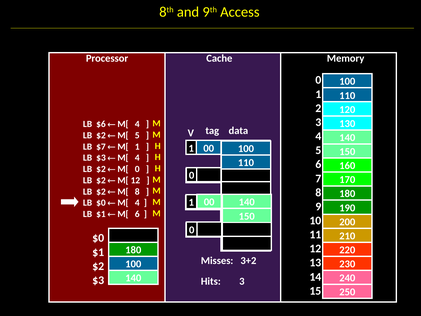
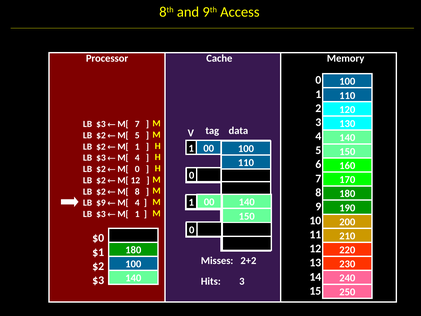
$6 at (101, 124): $6 -> $3
4 at (137, 124): 4 -> 7
$7 at (101, 147): $7 -> $2
LB $0: $0 -> $9
$1 at (101, 214): $1 -> $3
6 at (137, 214): 6 -> 1
3+2: 3+2 -> 2+2
